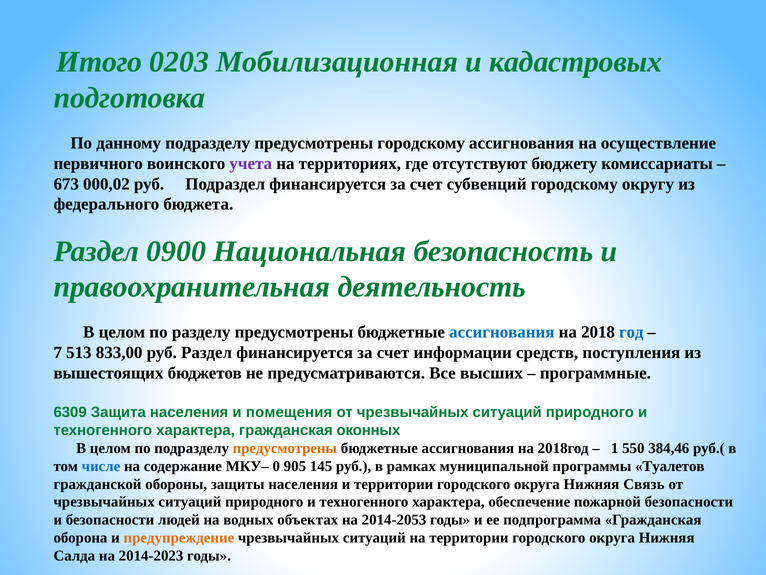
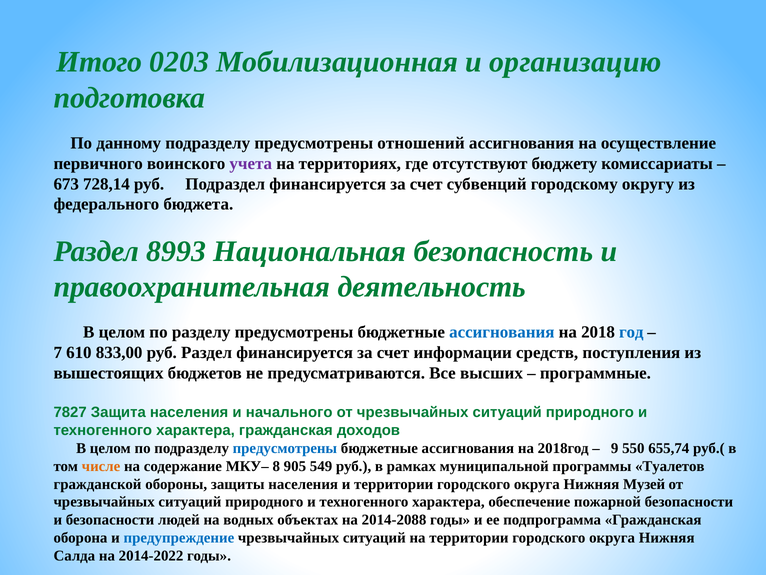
кадастровых: кадастровых -> организацию
предусмотрены городскому: городскому -> отношений
000,02: 000,02 -> 728,14
0900: 0900 -> 8993
513: 513 -> 610
6309: 6309 -> 7827
помещения: помещения -> начального
оконных: оконных -> доходов
предусмотрены at (285, 448) colour: orange -> blue
1: 1 -> 9
384,46: 384,46 -> 655,74
числе colour: blue -> orange
0: 0 -> 8
145: 145 -> 549
Связь: Связь -> Музей
2014-2053: 2014-2053 -> 2014-2088
предупреждение colour: orange -> blue
2014-2023: 2014-2023 -> 2014-2022
